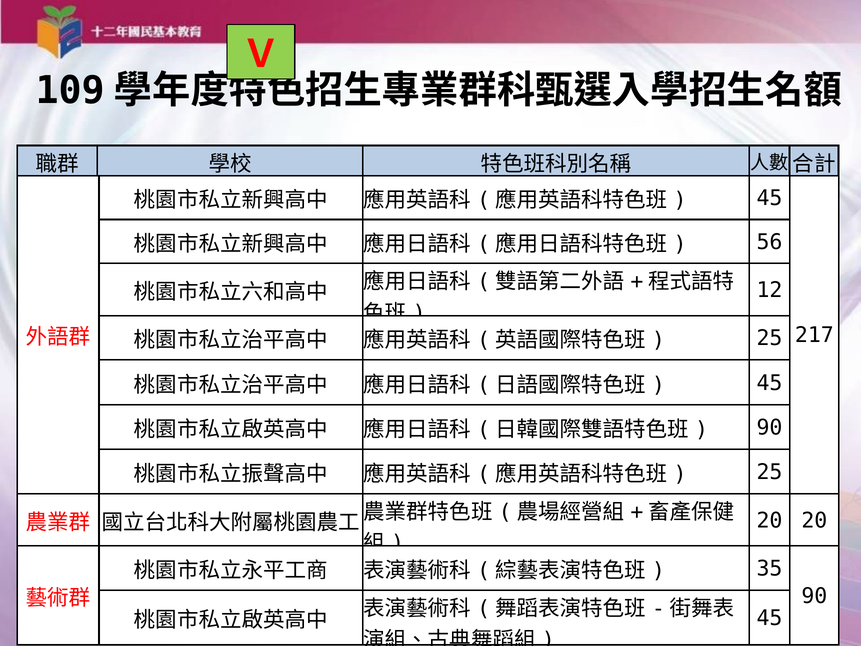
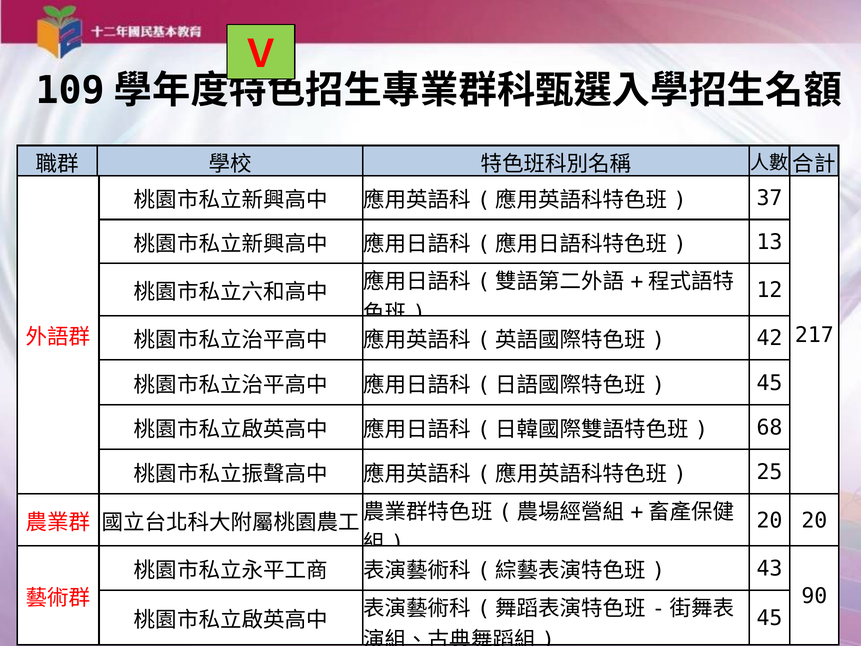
45 at (770, 198): 45 -> 37
56: 56 -> 13
25 at (770, 338): 25 -> 42
90 at (770, 428): 90 -> 68
35: 35 -> 43
